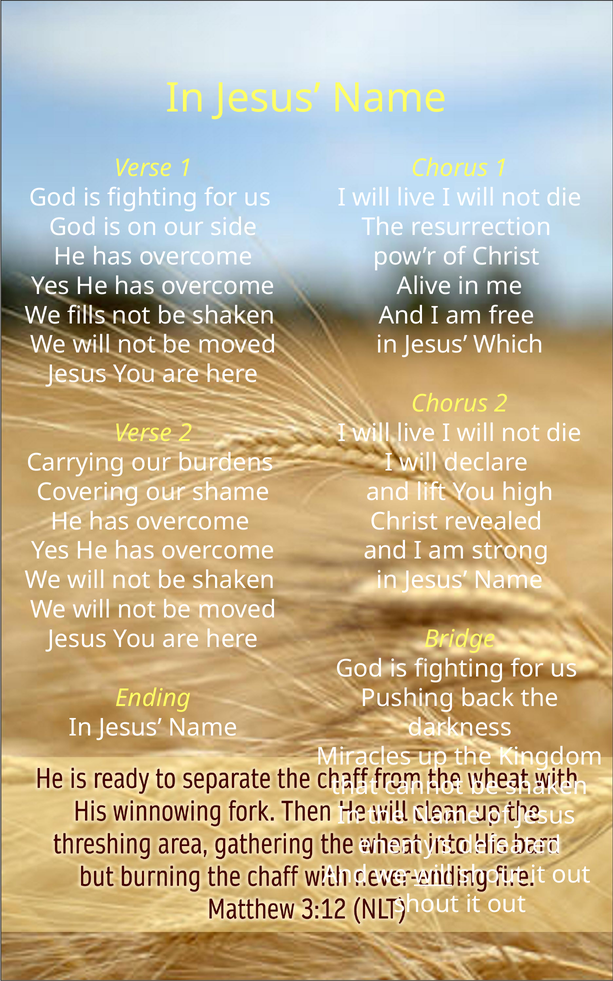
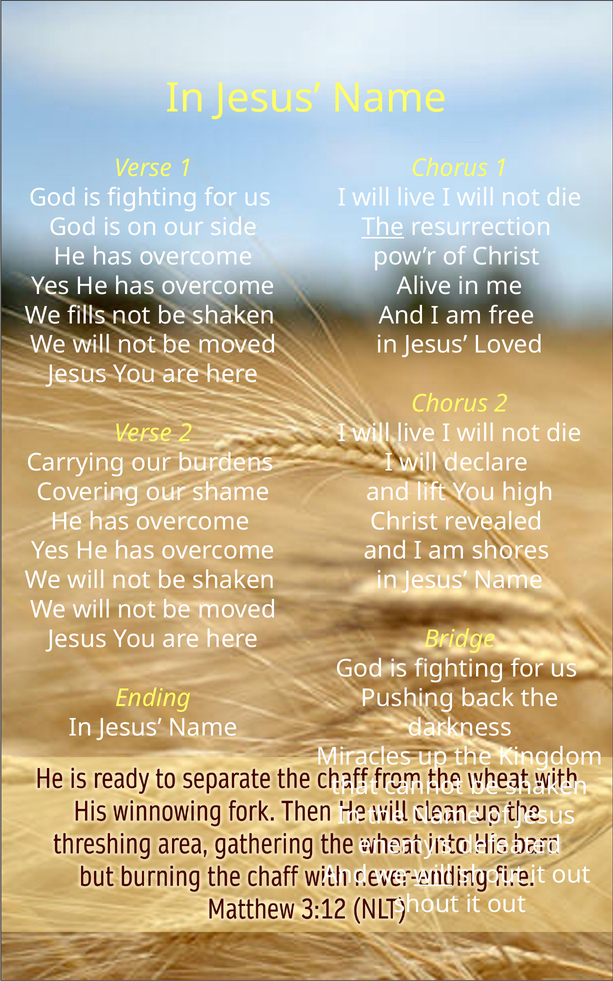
The at (383, 227) underline: none -> present
Which: Which -> Loved
strong: strong -> shores
